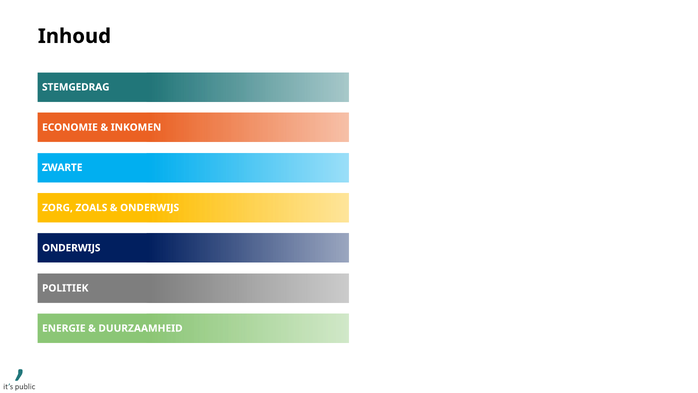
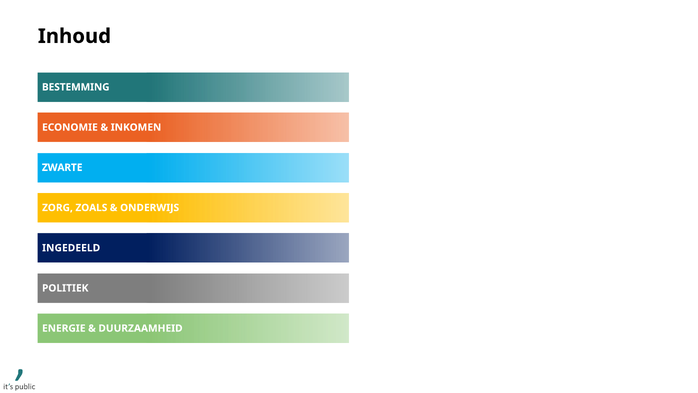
STEMGEDRAG: STEMGEDRAG -> BESTEMMING
ONDERWIJS at (71, 248): ONDERWIJS -> INGEDEELD
